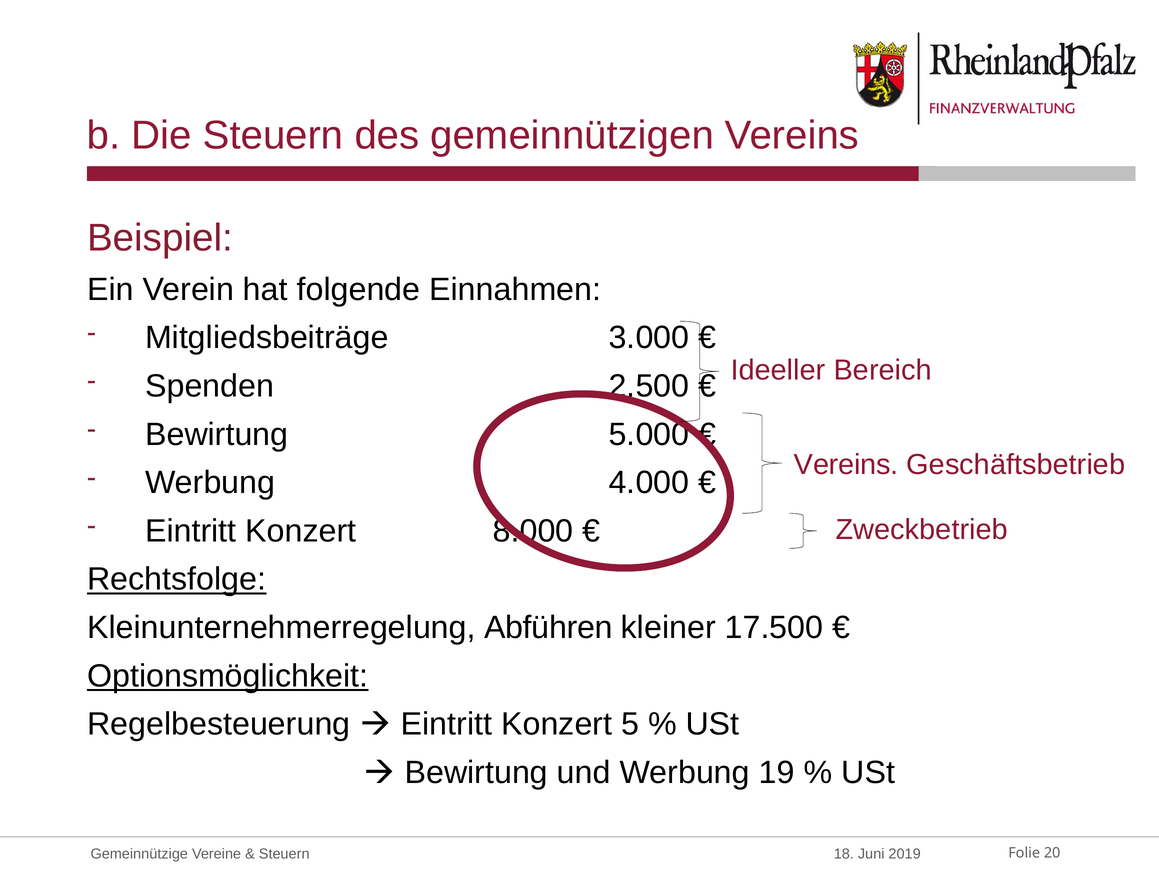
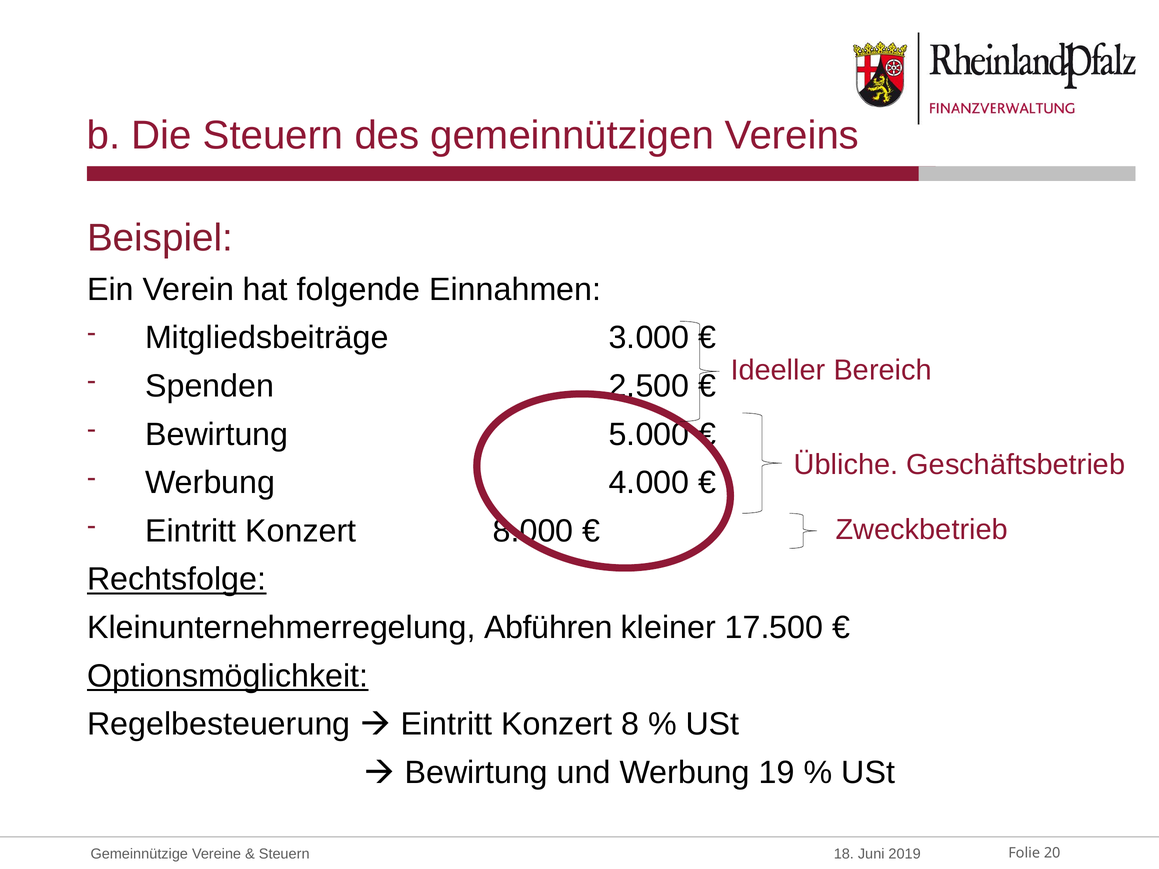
Vereins at (846, 465): Vereins -> Übliche
5: 5 -> 8
